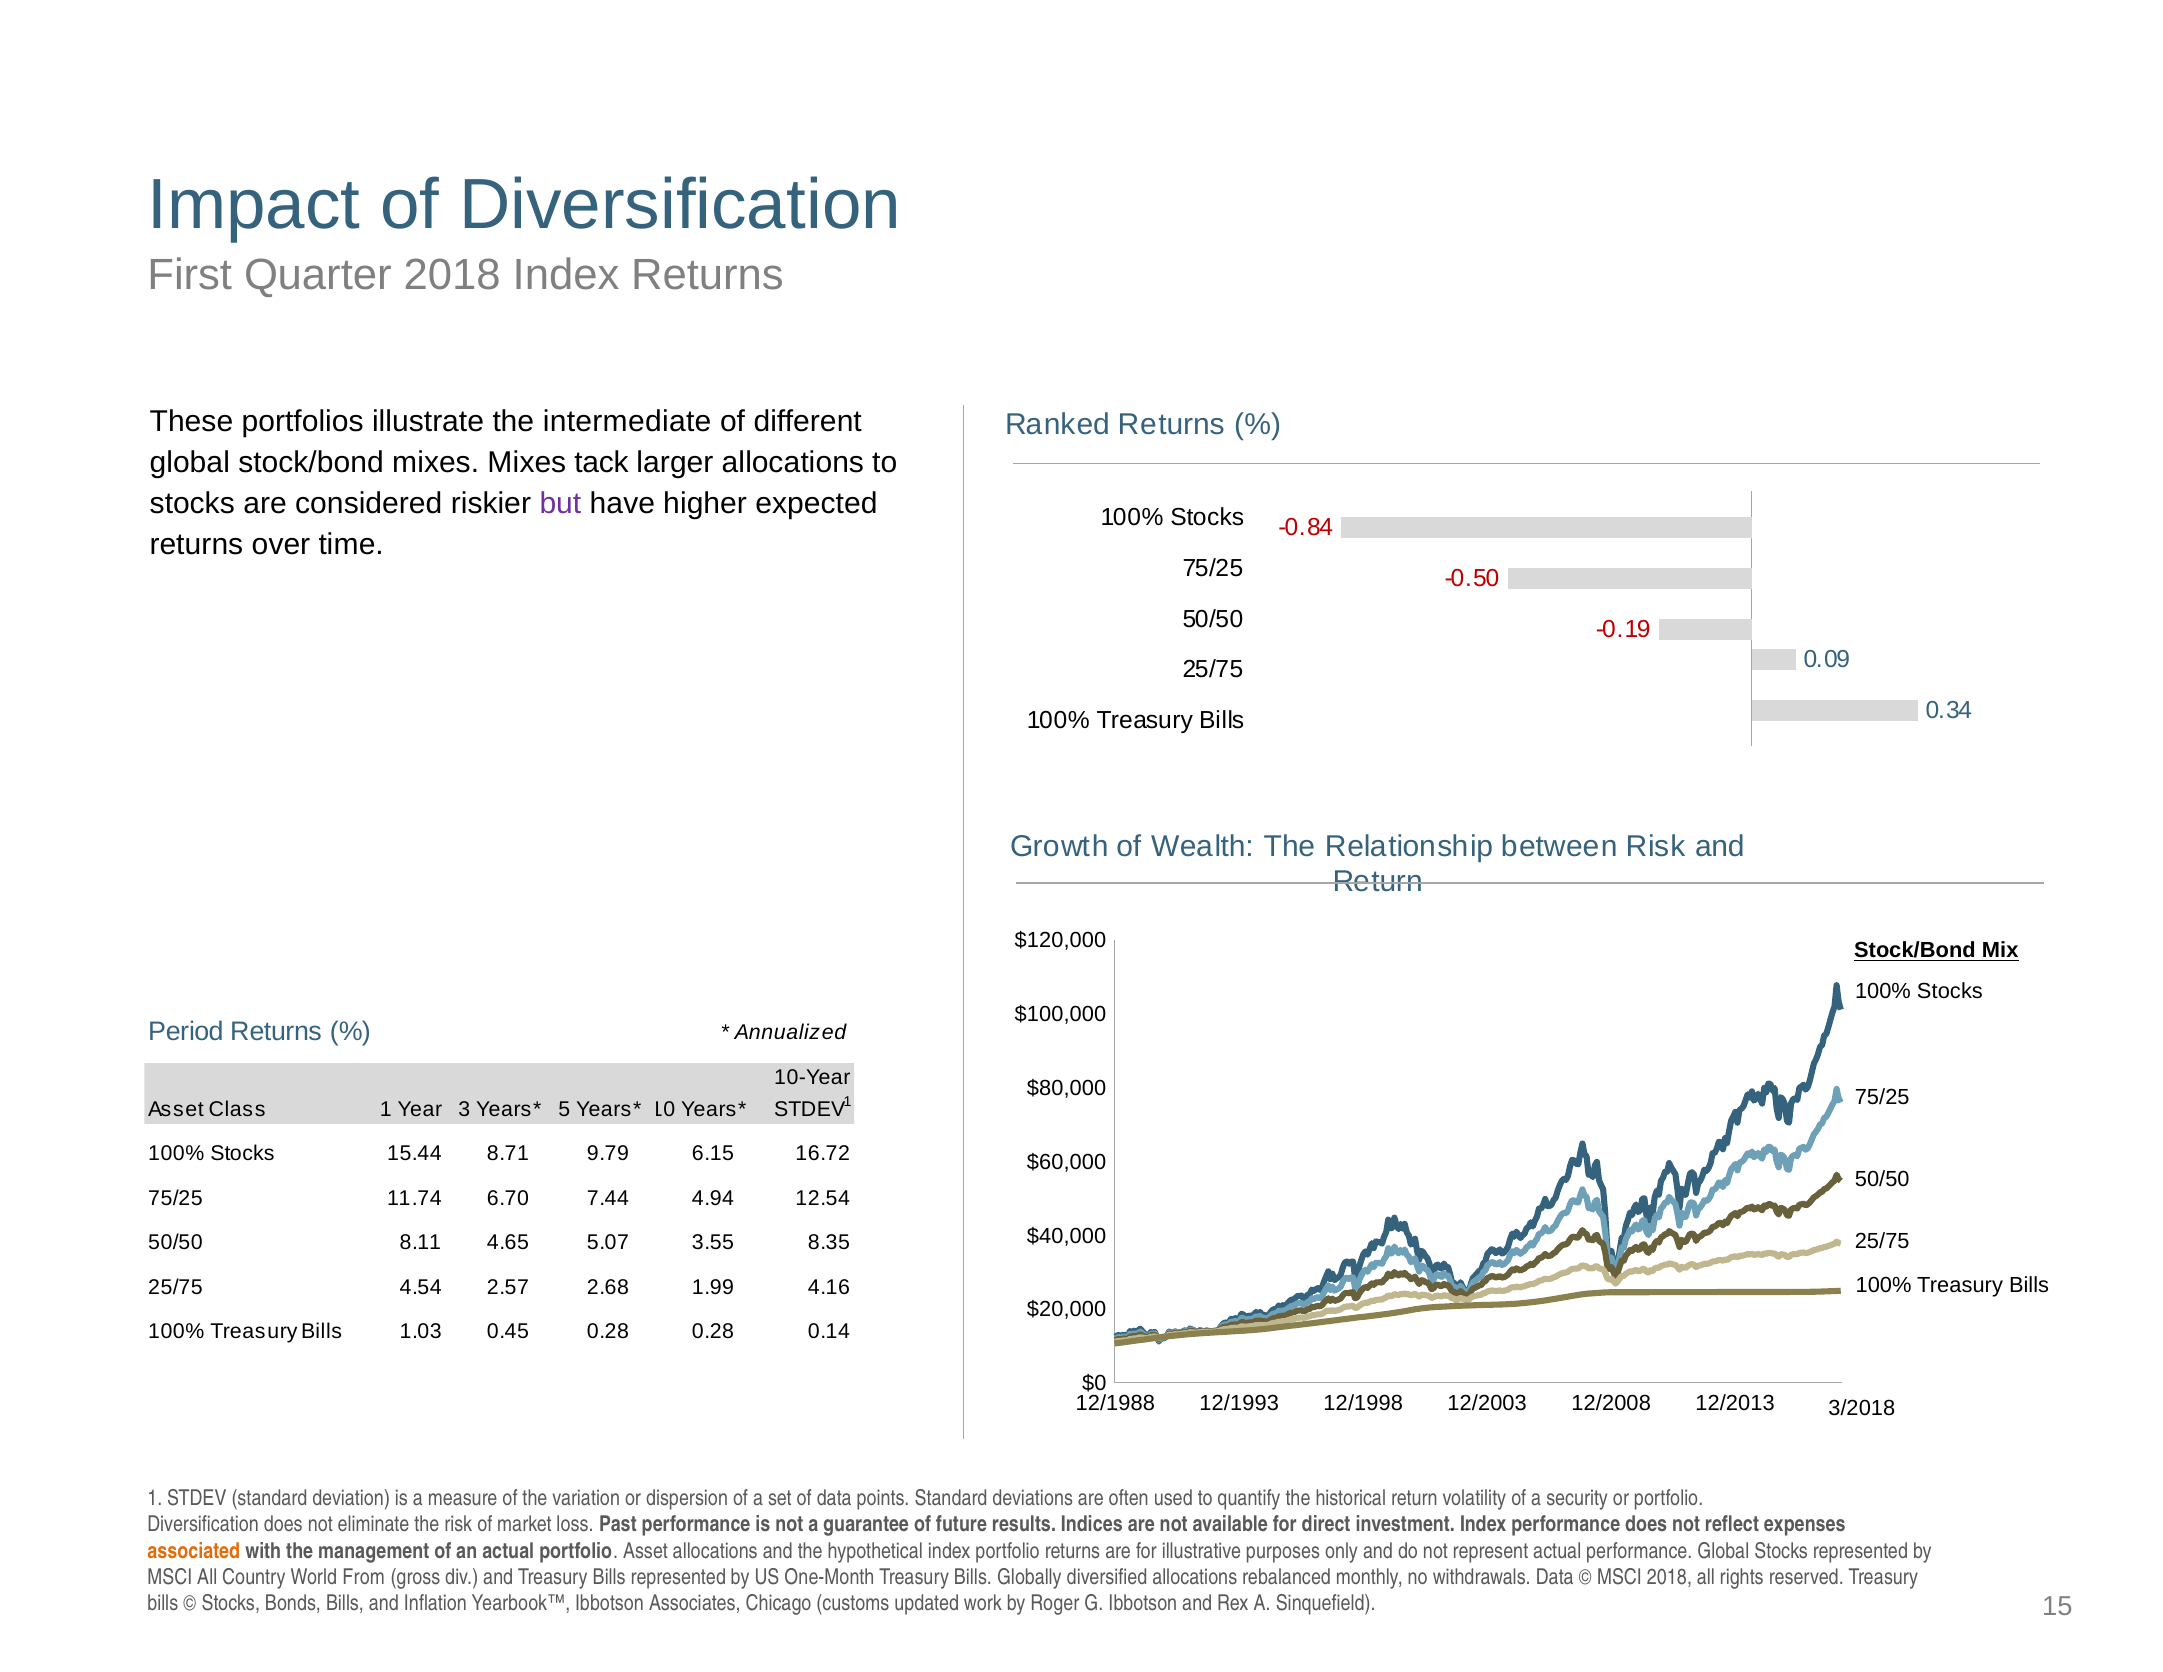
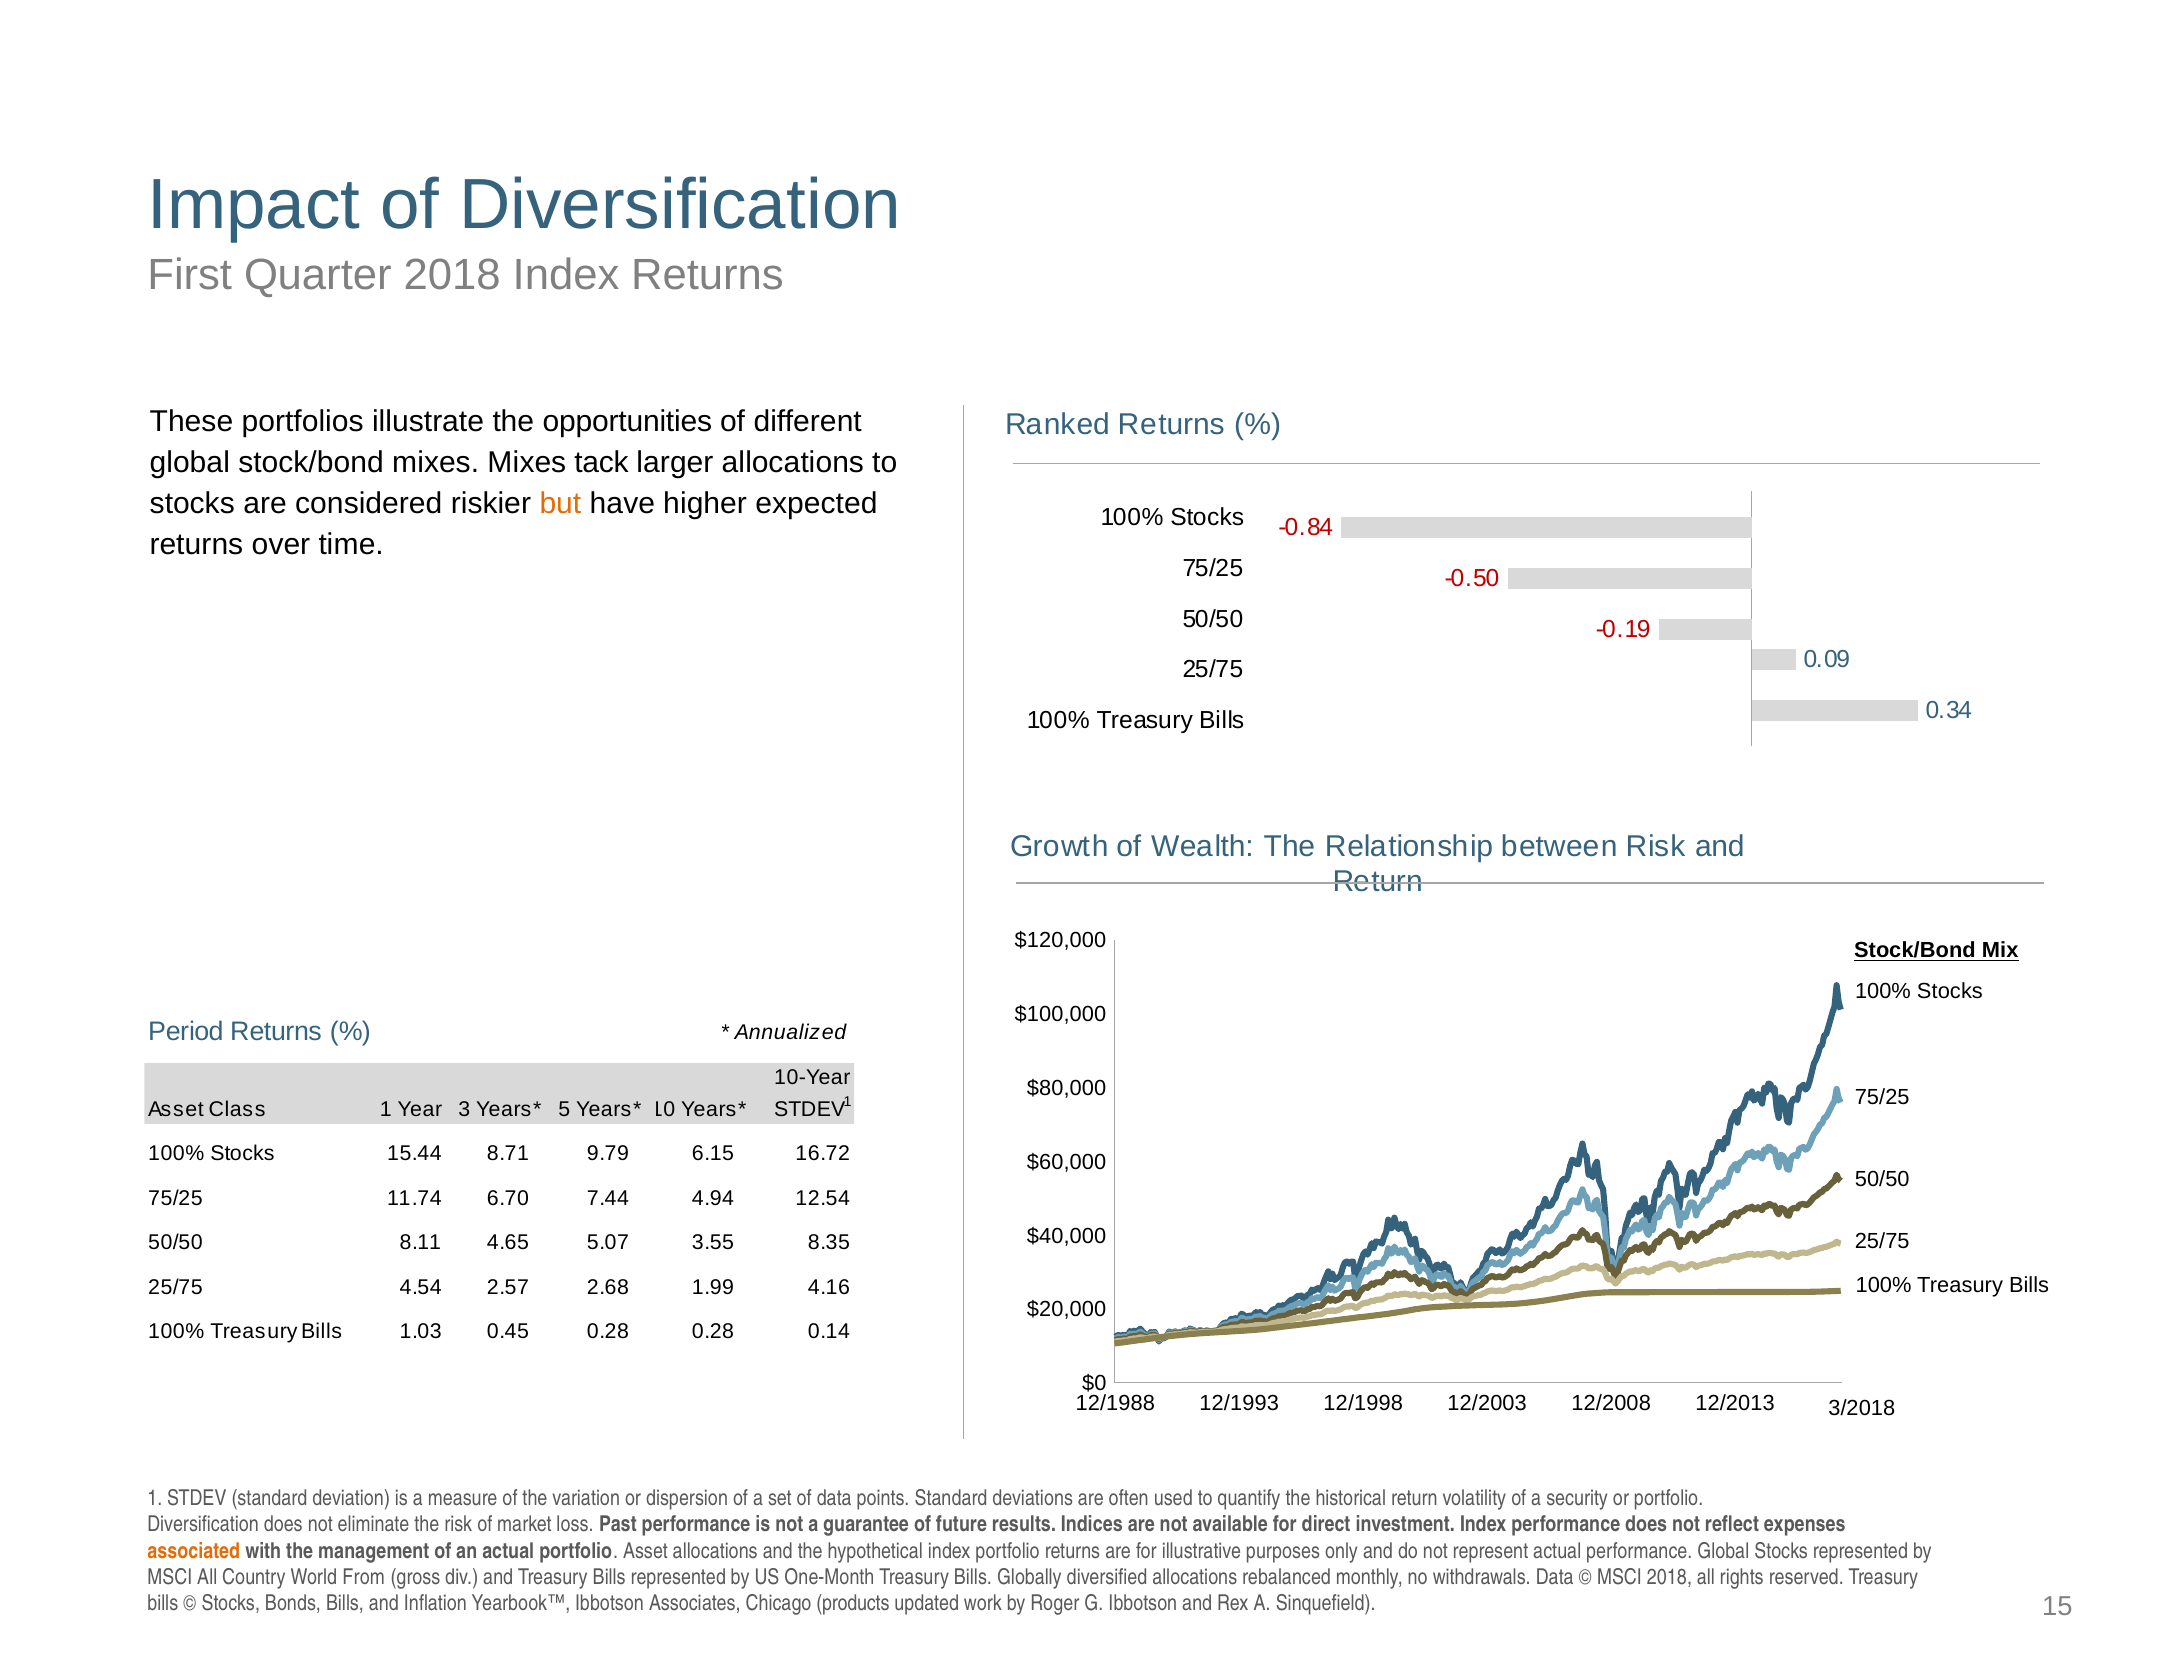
intermediate: intermediate -> opportunities
but colour: purple -> orange
customs: customs -> products
